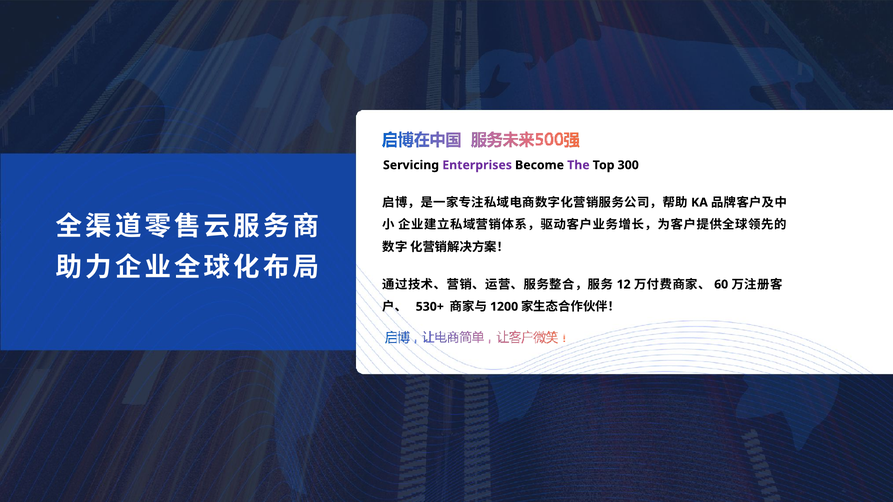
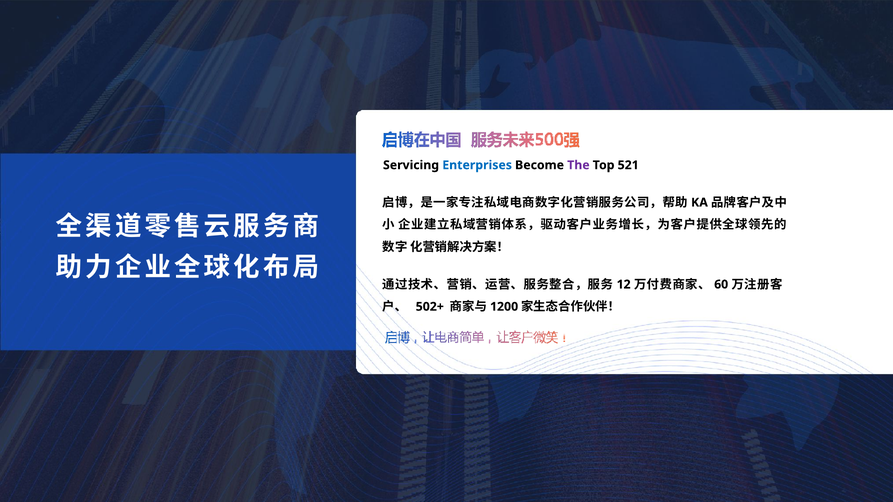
Enterprises colour: purple -> blue
300: 300 -> 521
530+: 530+ -> 502+
